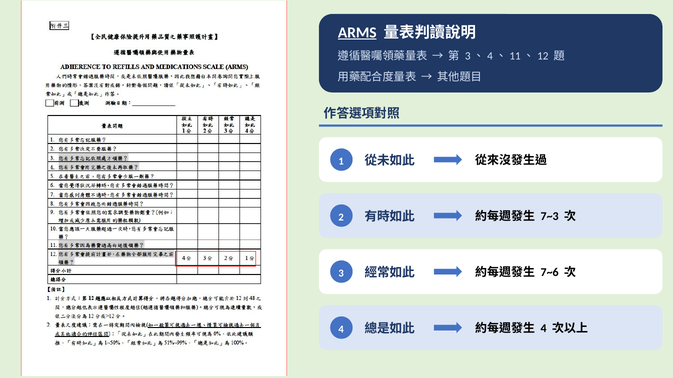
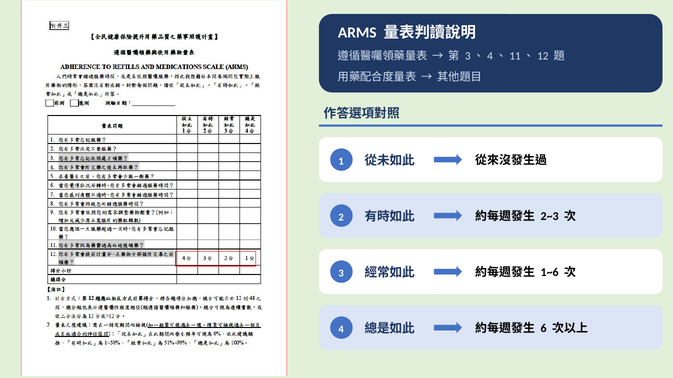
ARMS underline: present -> none
7~3: 7~3 -> 2~3
7~6: 7~6 -> 1~6
4 at (544, 329): 4 -> 6
